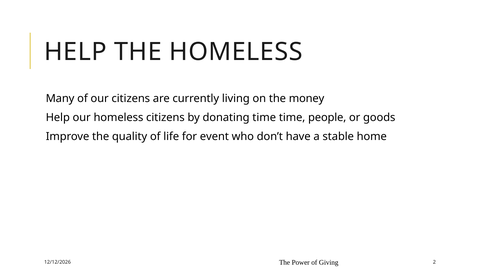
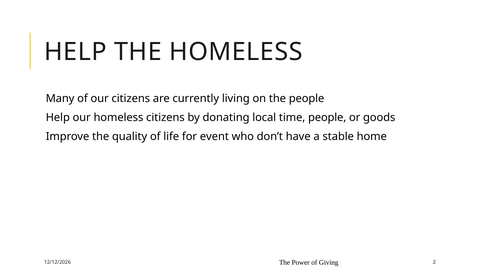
the money: money -> people
donating time: time -> local
